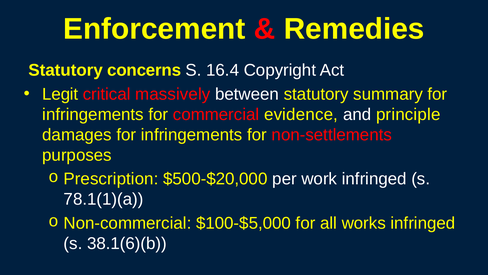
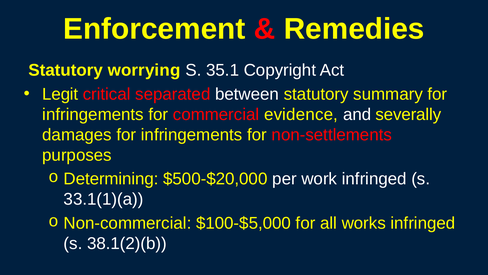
concerns: concerns -> worrying
16.4: 16.4 -> 35.1
massively: massively -> separated
principle: principle -> severally
Prescription: Prescription -> Determining
78.1(1)(a: 78.1(1)(a -> 33.1(1)(a
38.1(6)(b: 38.1(6)(b -> 38.1(2)(b
